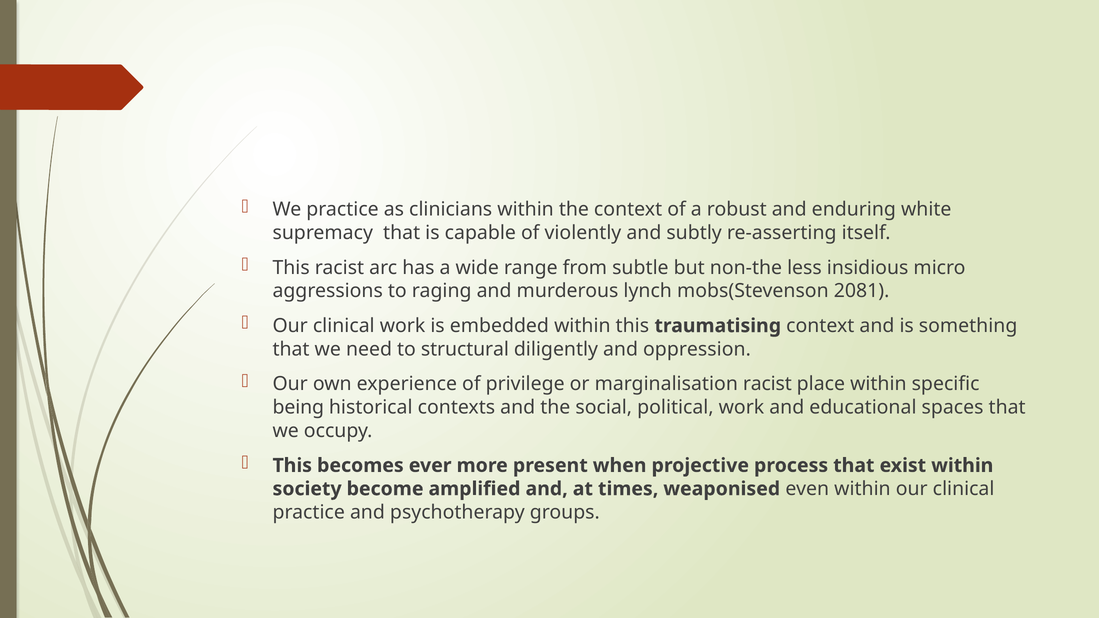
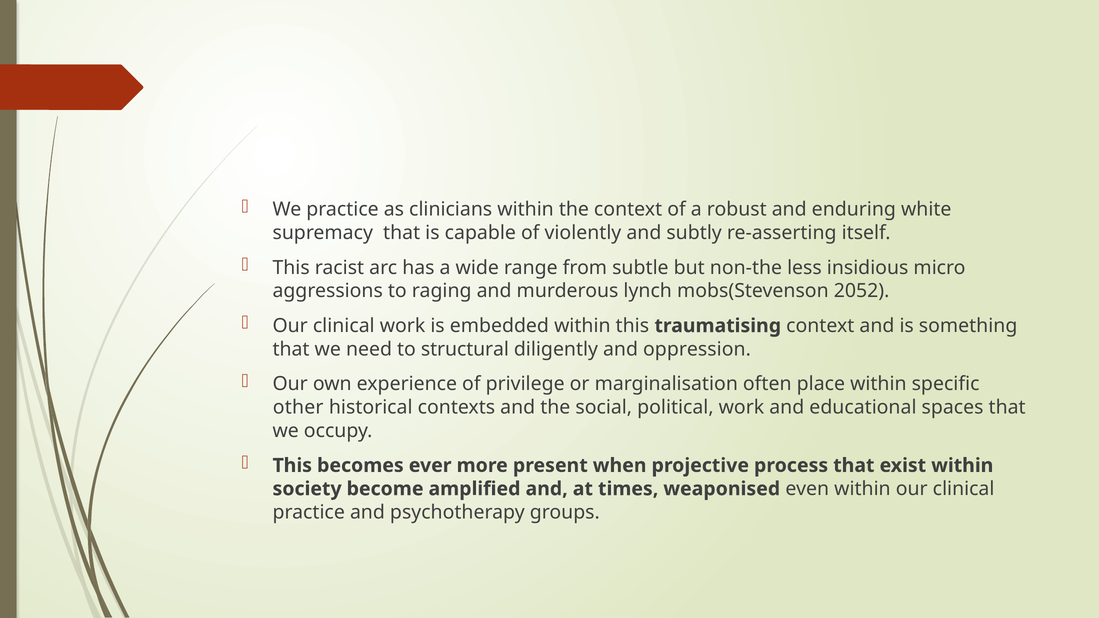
2081: 2081 -> 2052
marginalisation racist: racist -> often
being: being -> other
